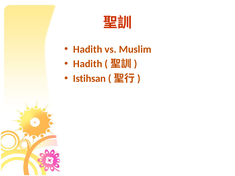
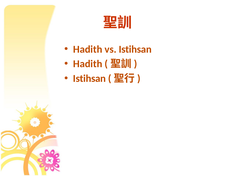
vs Muslim: Muslim -> Istihsan
